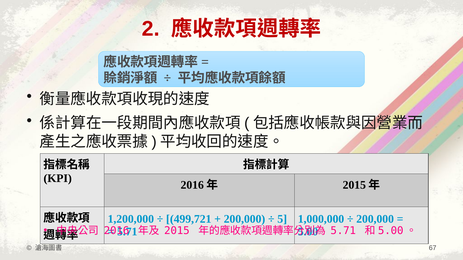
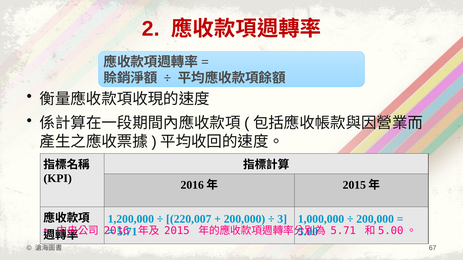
499,721: 499,721 -> 220,007
5: 5 -> 3
